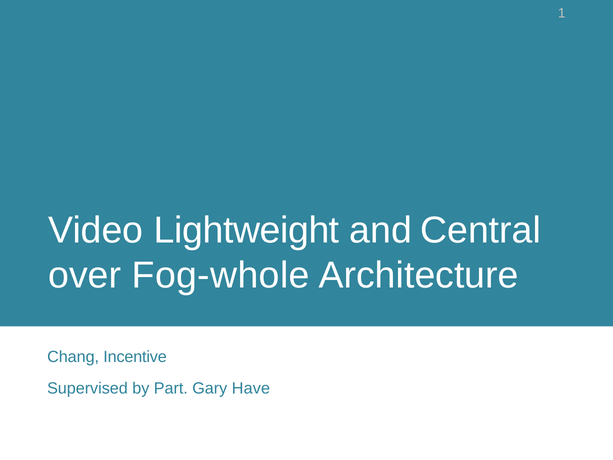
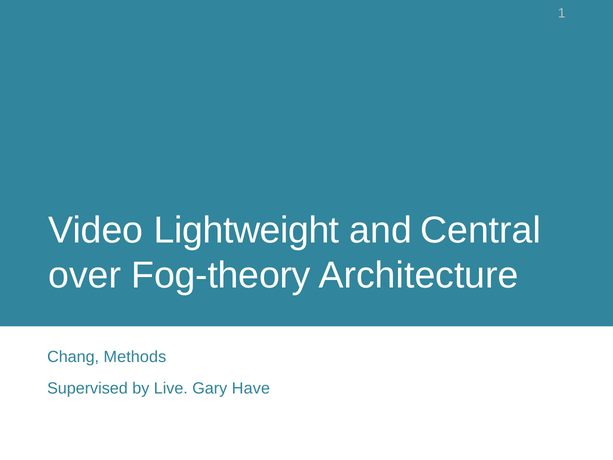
Fog-whole: Fog-whole -> Fog-theory
Incentive: Incentive -> Methods
Part: Part -> Live
